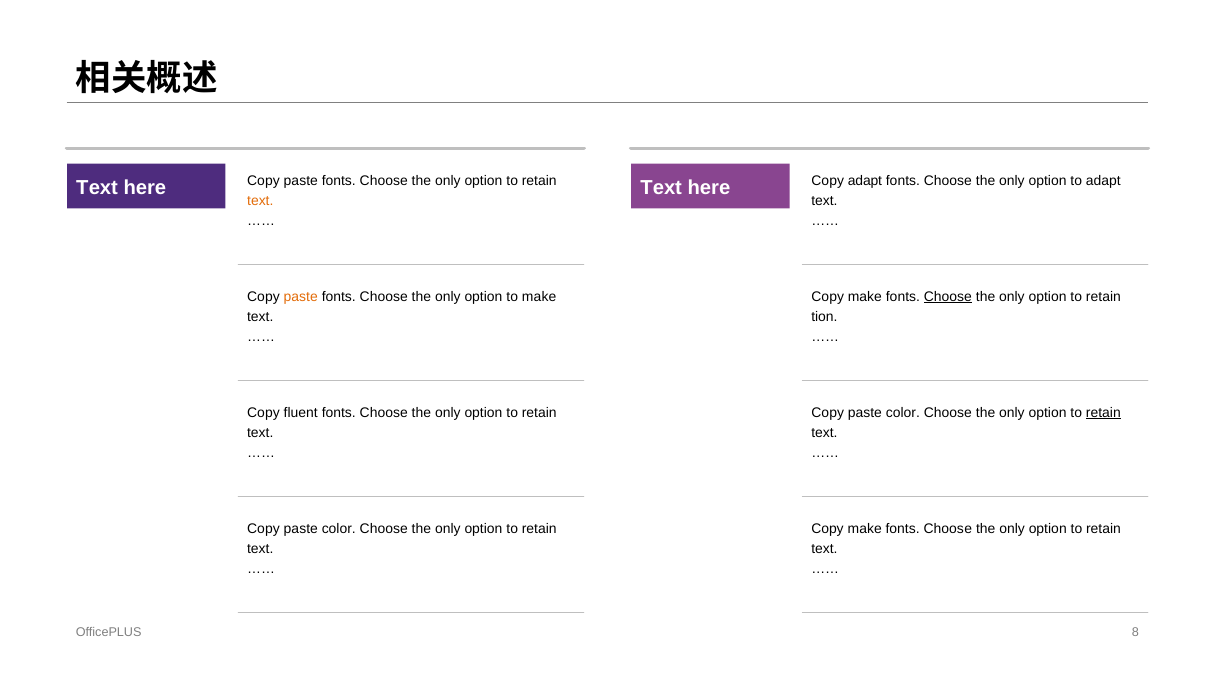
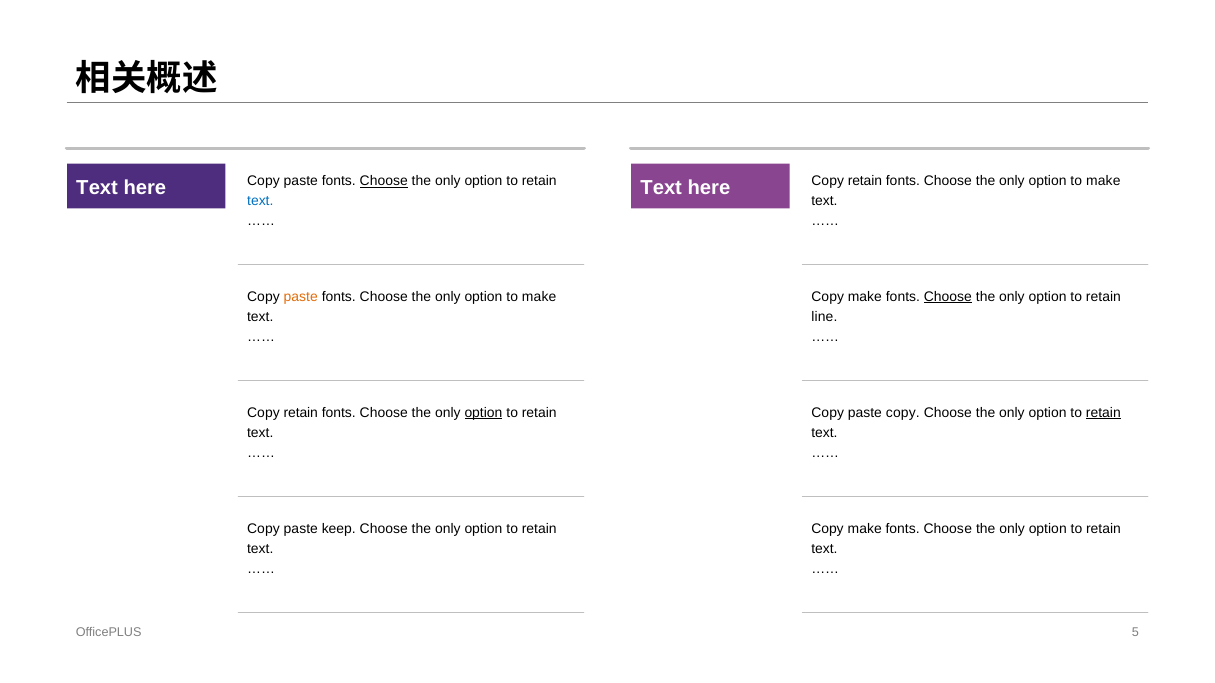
Choose at (384, 181) underline: none -> present
here Co py adapt: adapt -> retain
adapt at (1103, 181): adapt -> make
text at (260, 201) colour: orange -> blue
tion: tion -> line
fluent at (301, 413): fluent -> retain
option at (483, 413) underline: none -> present
color at (903, 413): color -> copy
color at (339, 529): color -> keep
8: 8 -> 5
